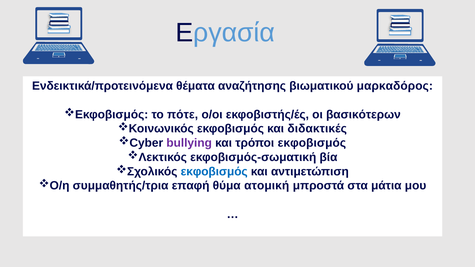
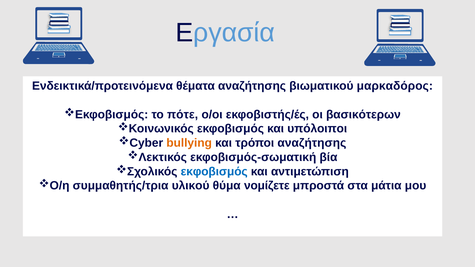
διδακτικές: διδακτικές -> υπόλοιποι
bullying colour: purple -> orange
τρόποι εκφοβισμός: εκφοβισμός -> αναζήτησης
επαφή: επαφή -> υλικού
ατομική: ατομική -> νομίζετε
